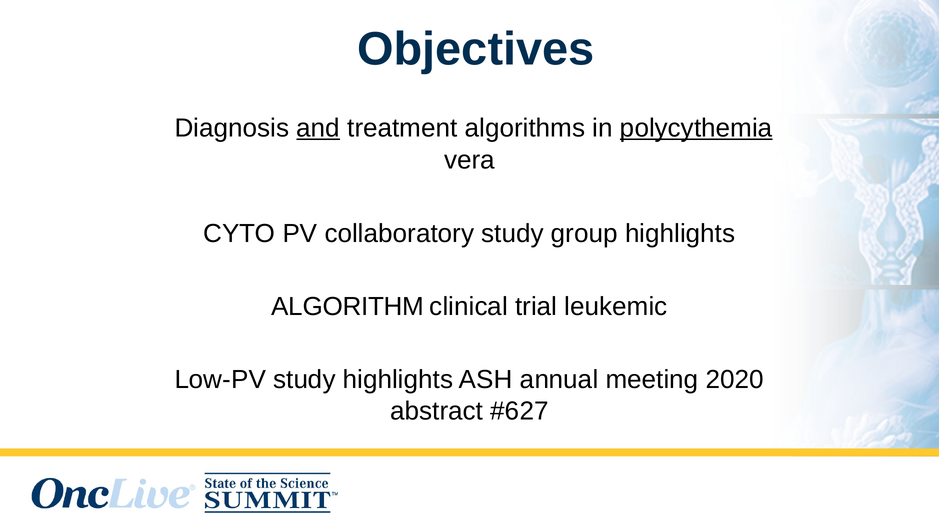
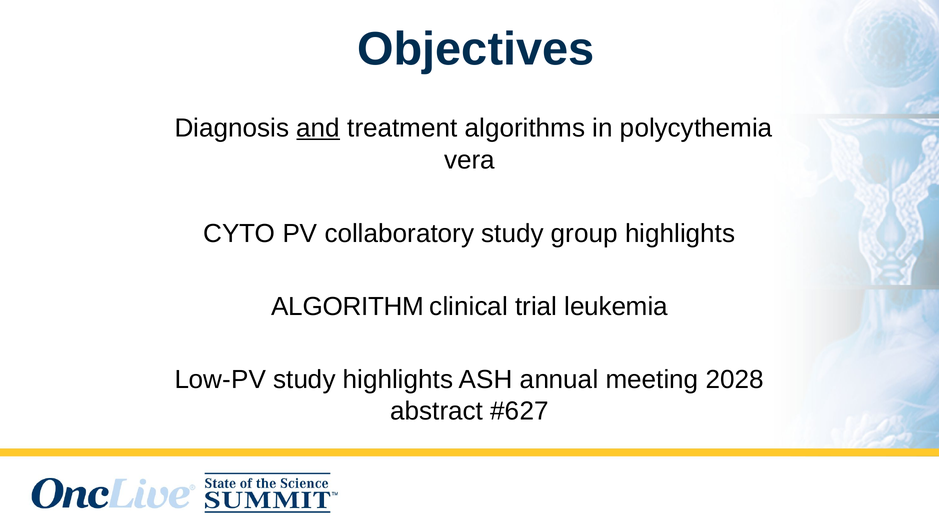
polycythemia underline: present -> none
leukemic: leukemic -> leukemia
2020: 2020 -> 2028
